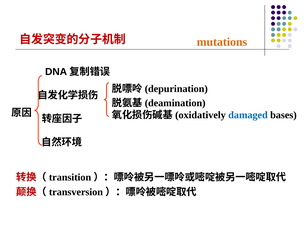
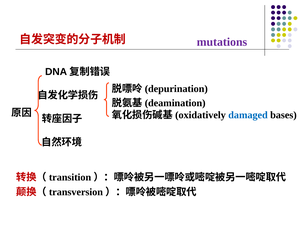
mutations colour: orange -> purple
